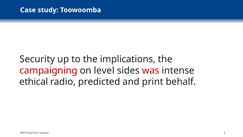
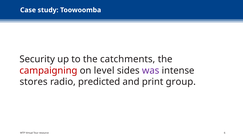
implications: implications -> catchments
was colour: red -> purple
ethical: ethical -> stores
behalf: behalf -> group
